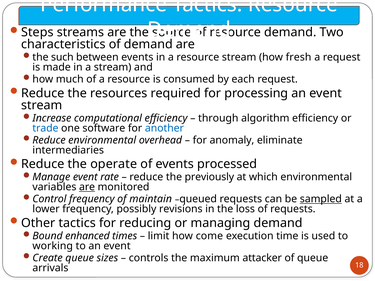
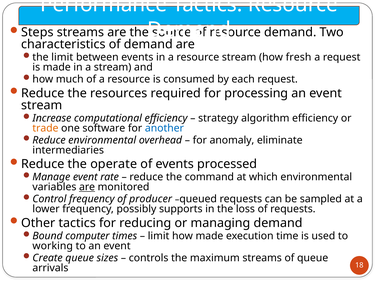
the such: such -> limit
through: through -> strategy
trade colour: blue -> orange
previously: previously -> command
maintain: maintain -> producer
sampled underline: present -> none
revisions: revisions -> supports
enhanced: enhanced -> computer
how come: come -> made
maximum attacker: attacker -> streams
